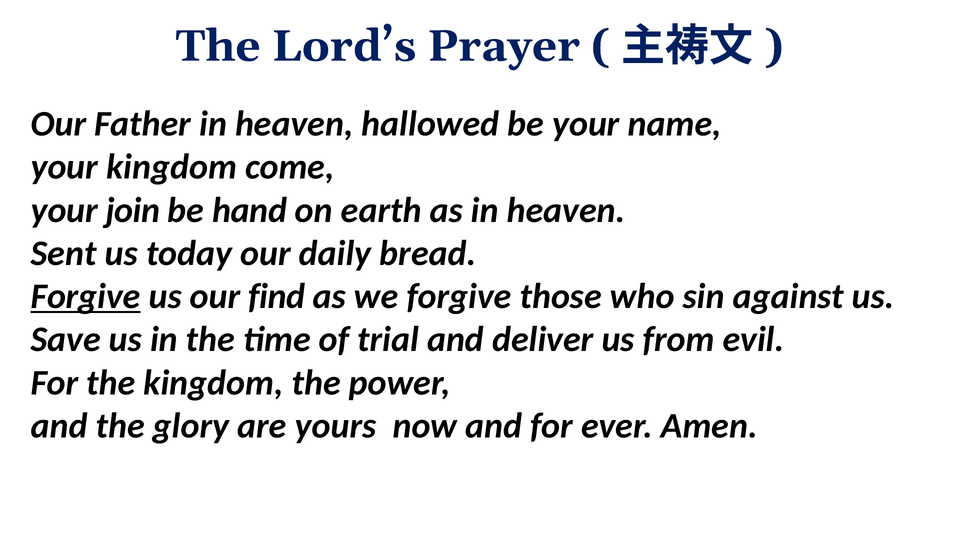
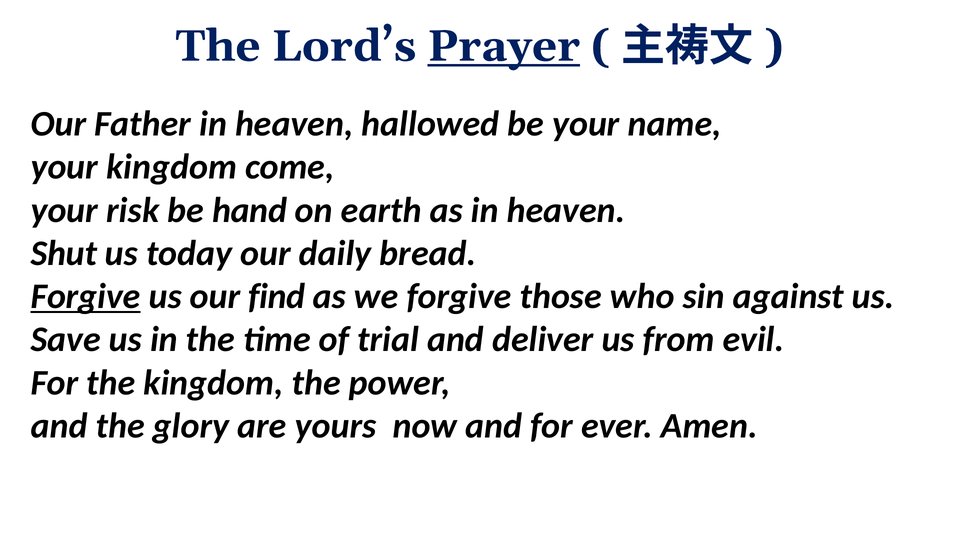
Prayer underline: none -> present
join: join -> risk
Sent: Sent -> Shut
